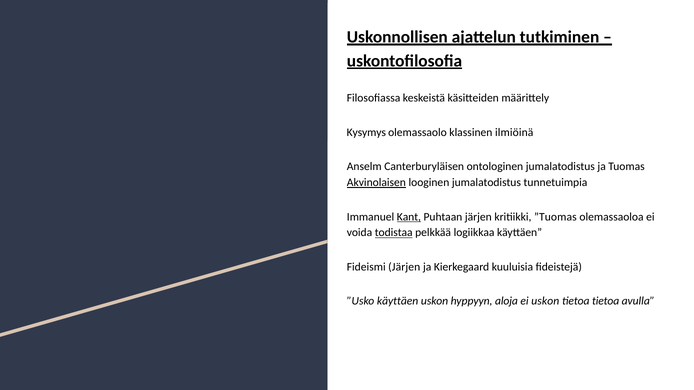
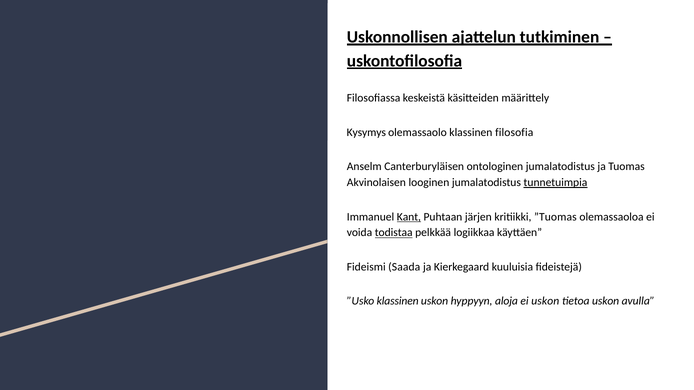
ilmiöinä: ilmiöinä -> filosofia
Akvinolaisen underline: present -> none
tunnetuimpia underline: none -> present
Fideismi Järjen: Järjen -> Saada
”Usko käyttäen: käyttäen -> klassinen
tietoa tietoa: tietoa -> uskon
